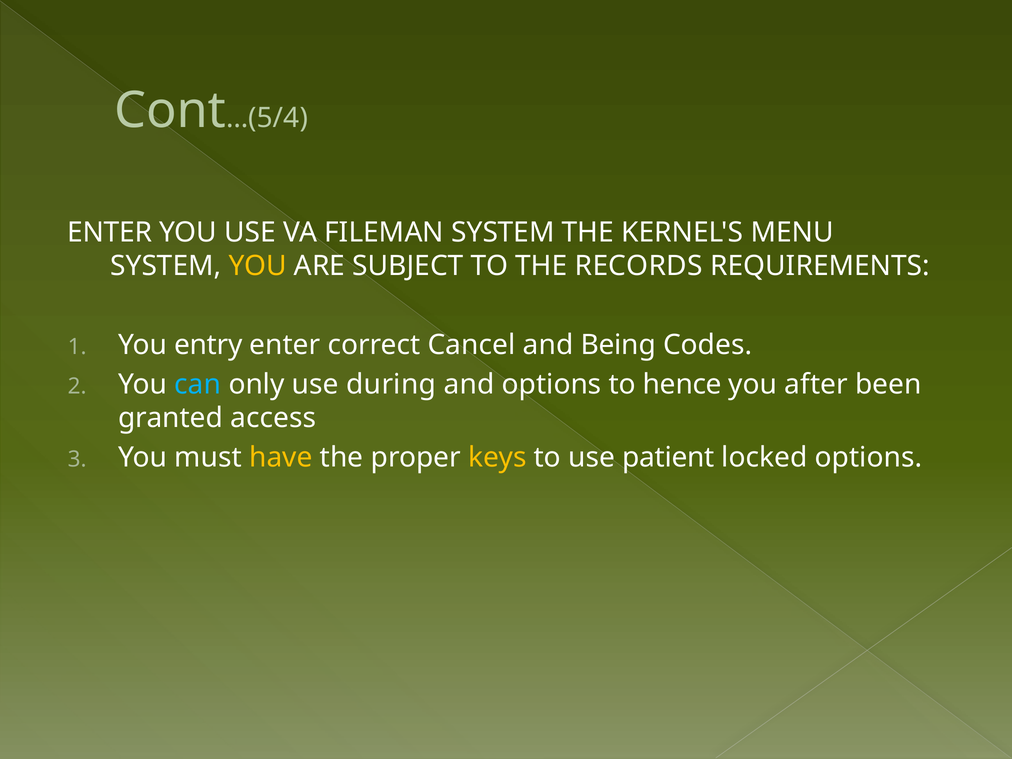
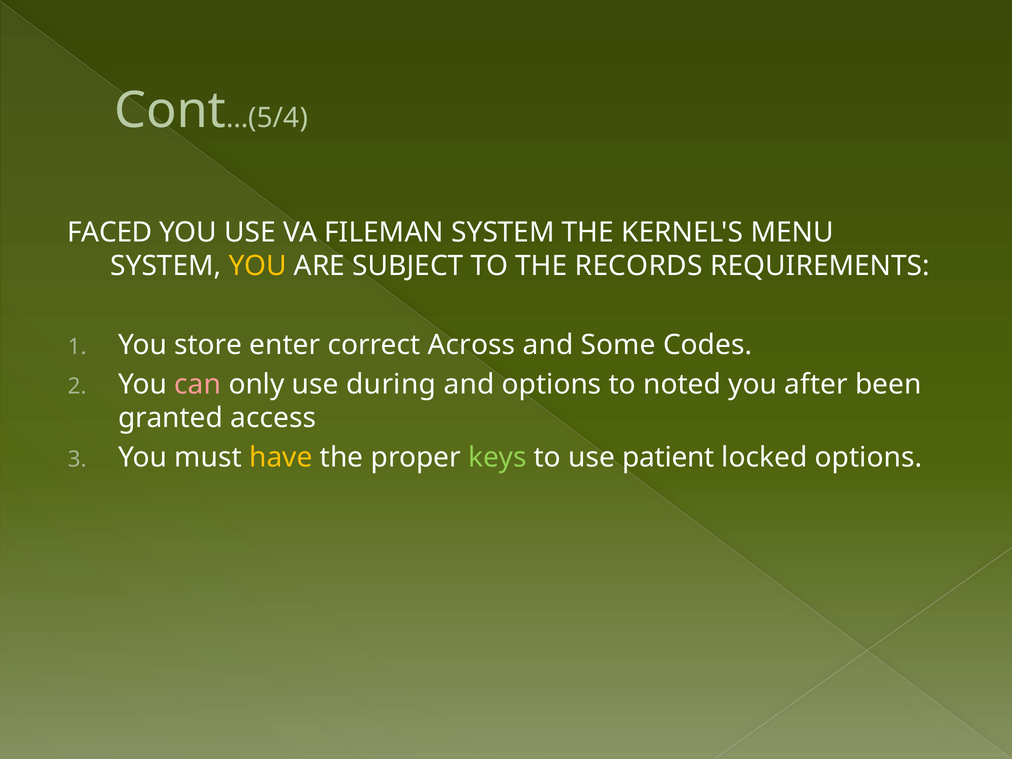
ENTER at (110, 232): ENTER -> FACED
entry: entry -> store
Cancel: Cancel -> Across
Being: Being -> Some
can colour: light blue -> pink
hence: hence -> noted
keys colour: yellow -> light green
